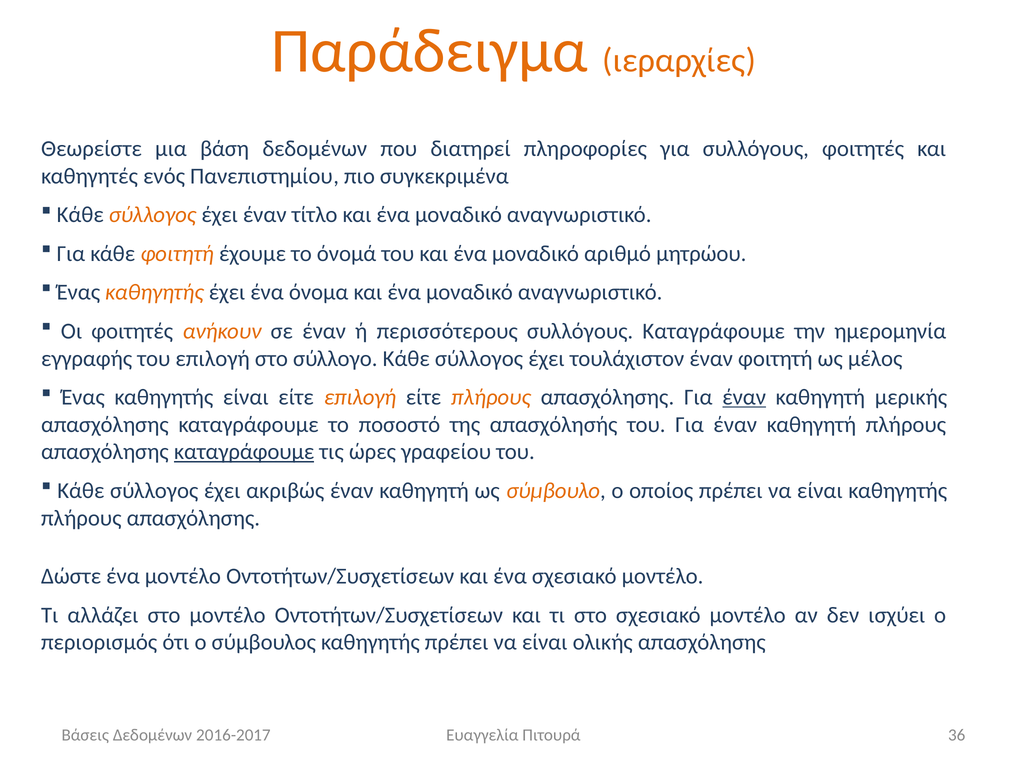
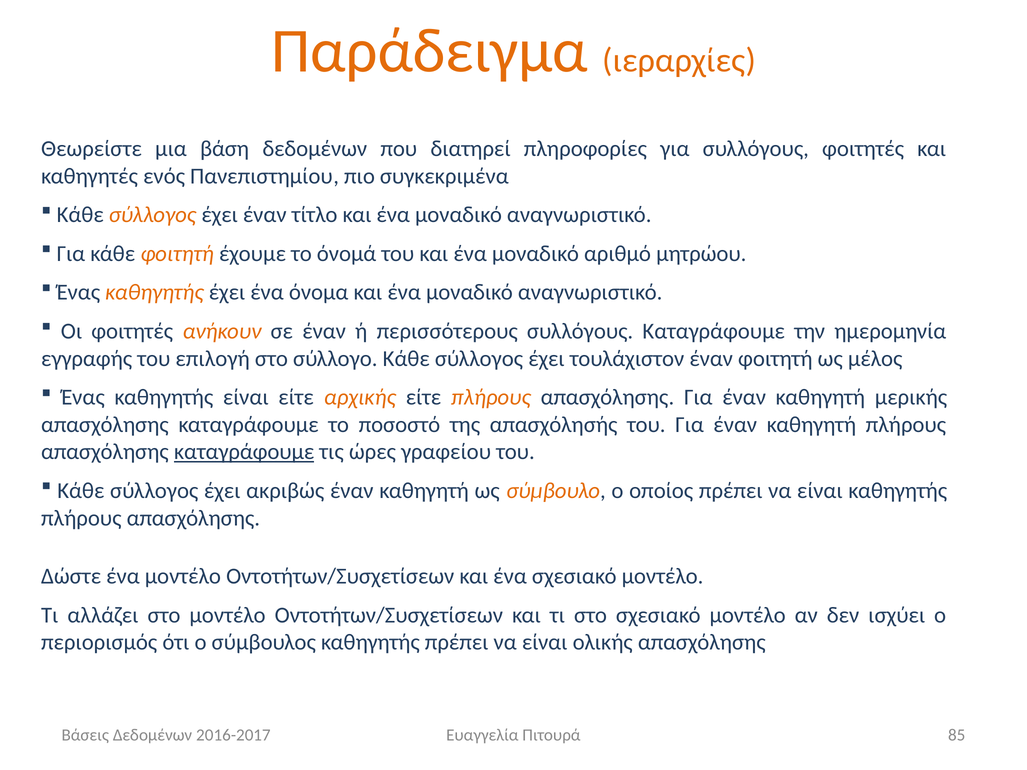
είτε επιλογή: επιλογή -> αρχικής
έναν at (744, 397) underline: present -> none
36: 36 -> 85
